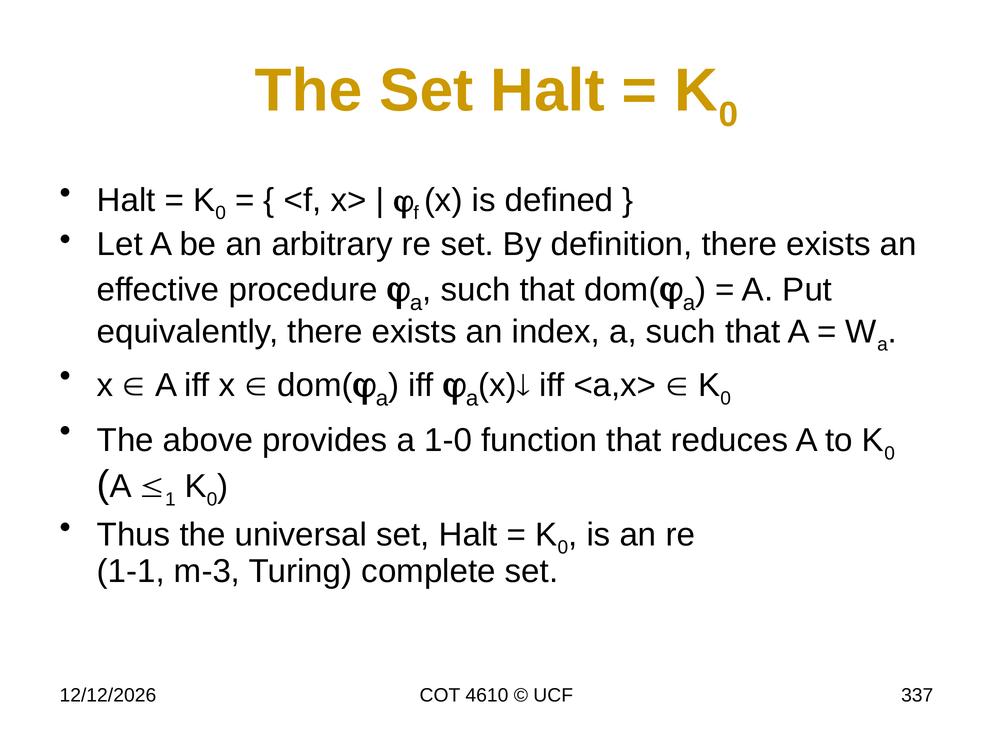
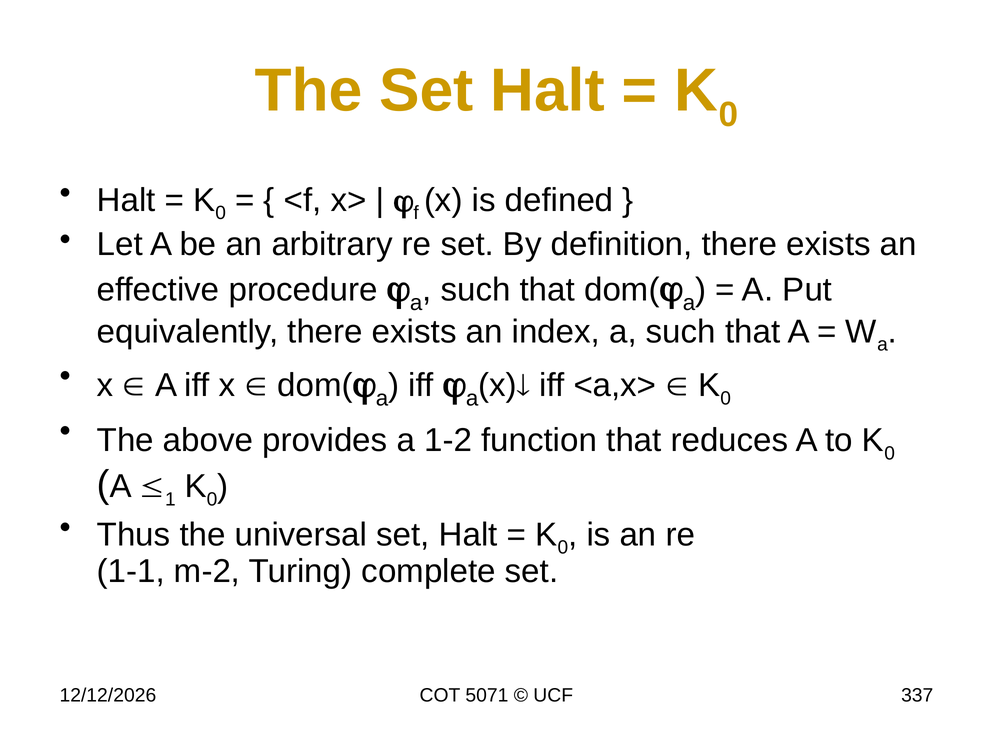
1-0: 1-0 -> 1-2
m-3: m-3 -> m-2
4610: 4610 -> 5071
